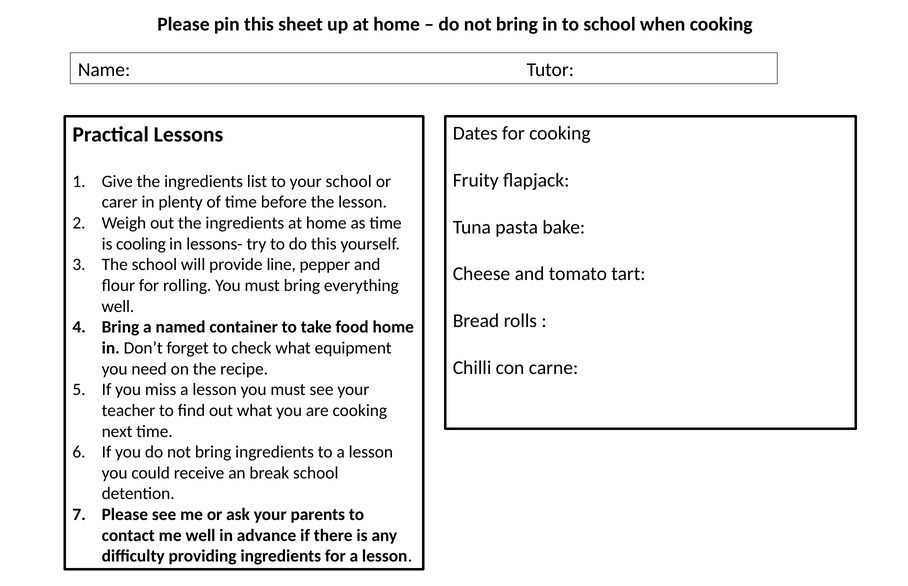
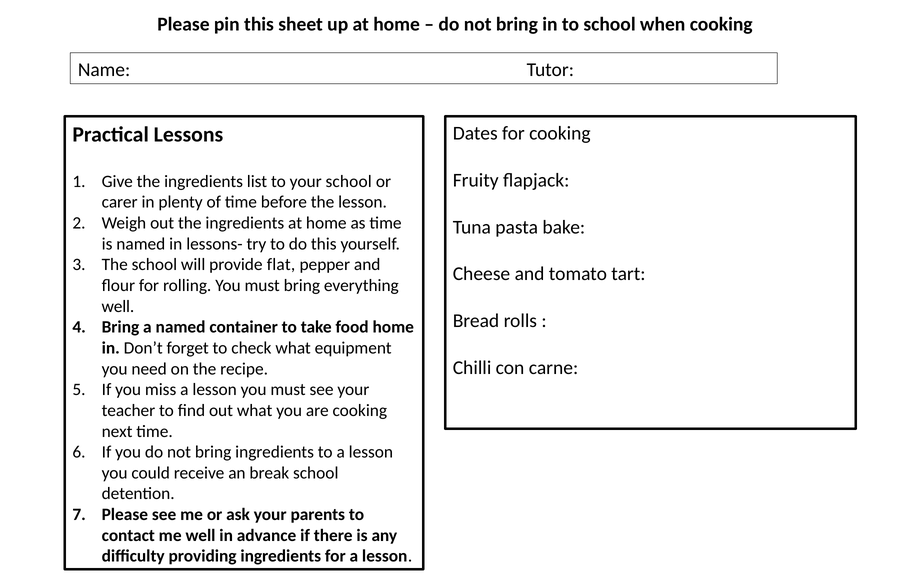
is cooling: cooling -> named
line: line -> flat
